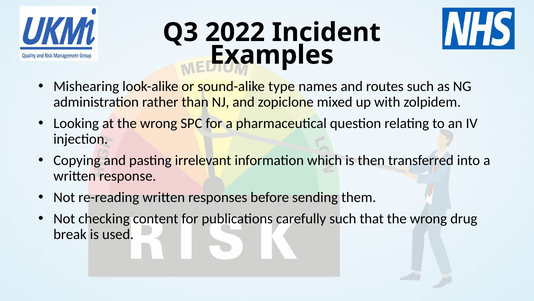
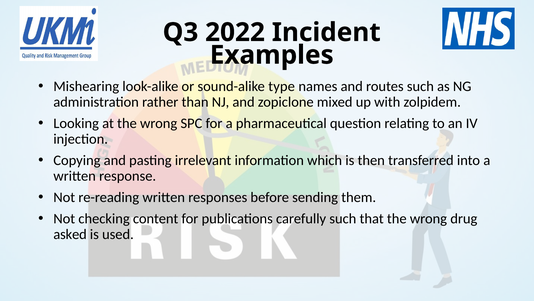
break: break -> asked
